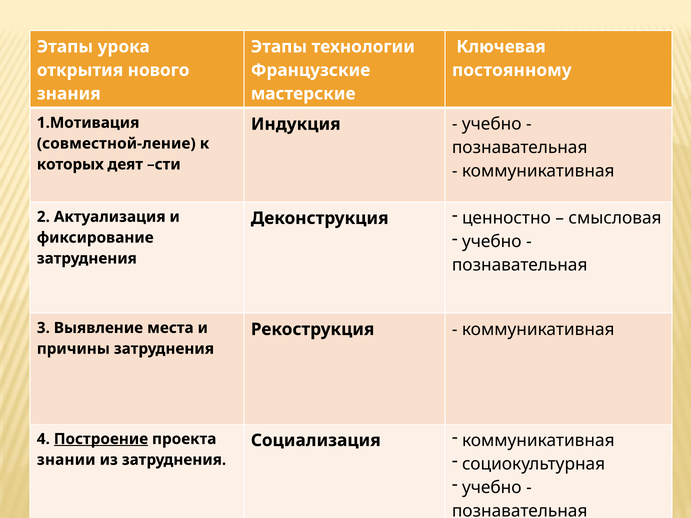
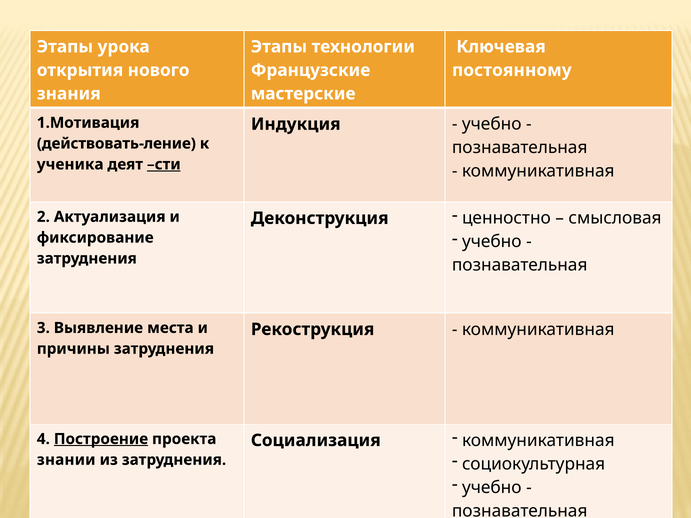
совместной-ление: совместной-ление -> действовать-ление
которых: которых -> ученика
сти underline: none -> present
